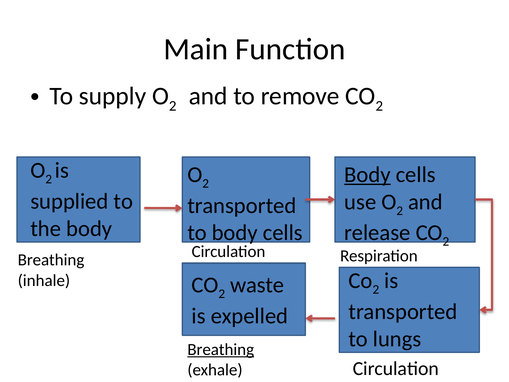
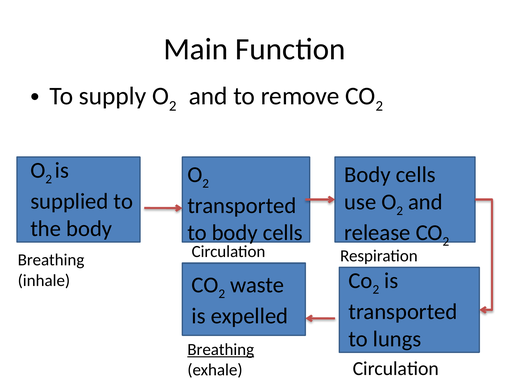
Body at (367, 175) underline: present -> none
